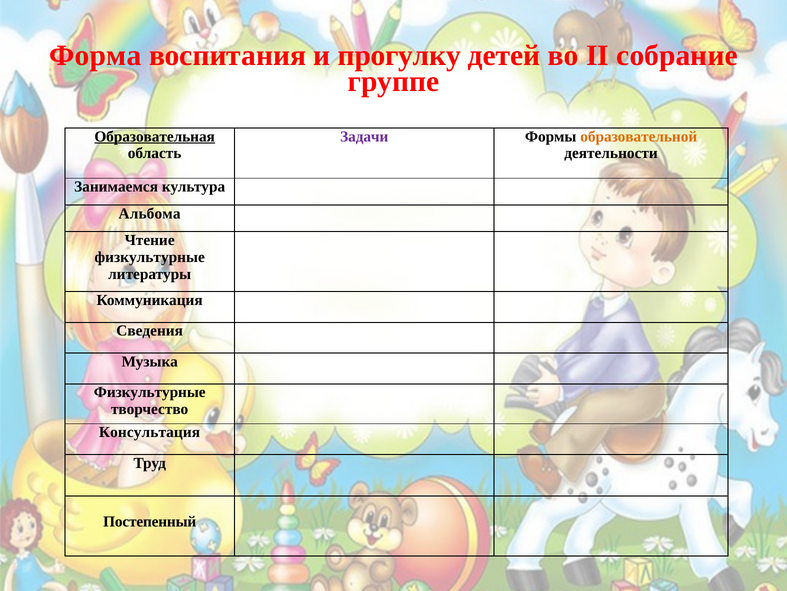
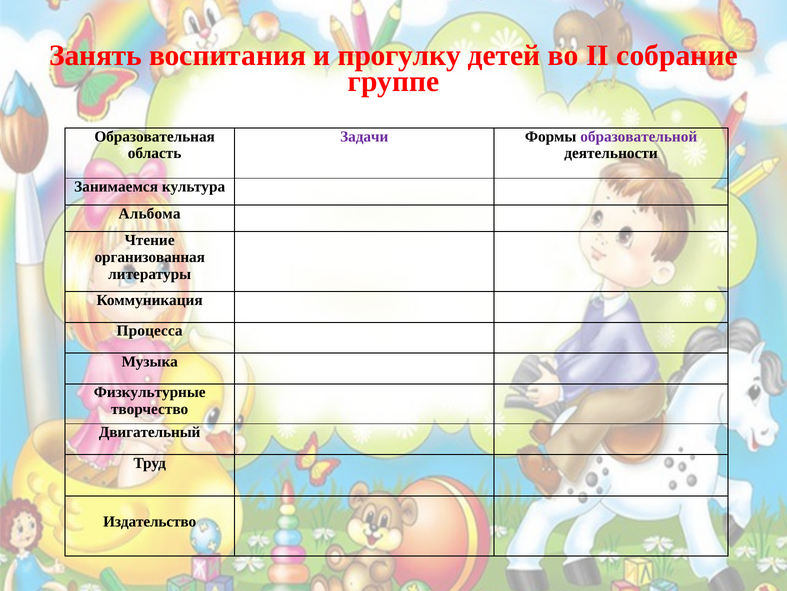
Форма: Форма -> Занять
Образовательная underline: present -> none
образовательной colour: orange -> purple
физкультурные at (150, 257): физкультурные -> организованная
Сведения: Сведения -> Процесса
Консультация: Консультация -> Двигательный
Постепенный: Постепенный -> Издательство
